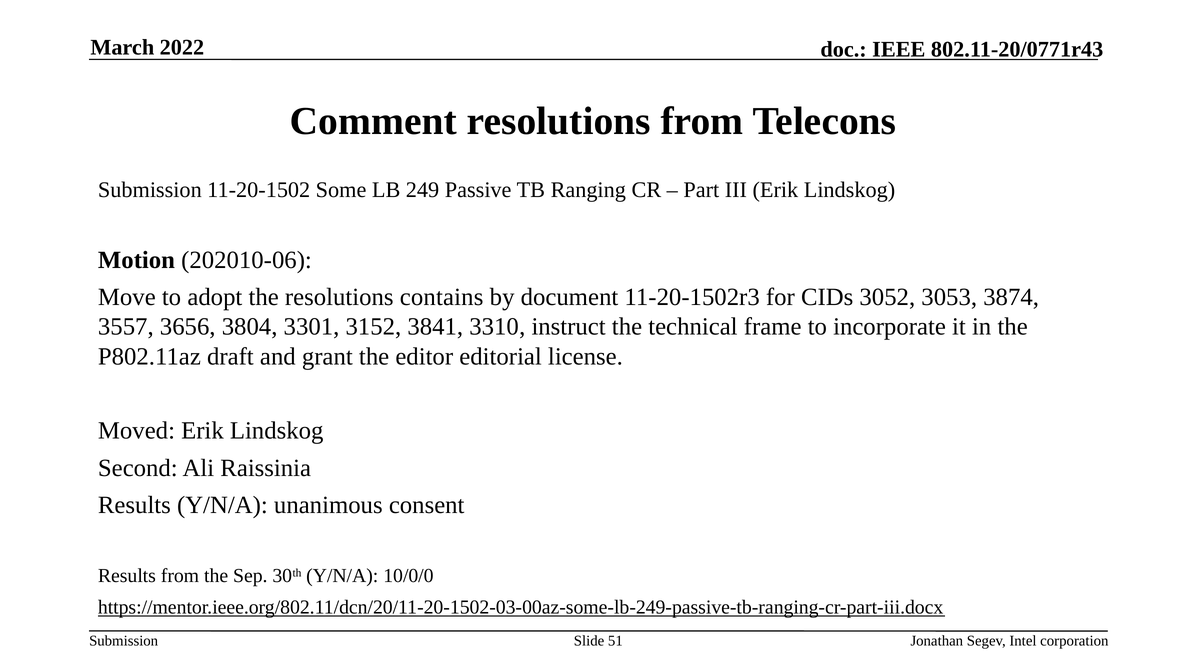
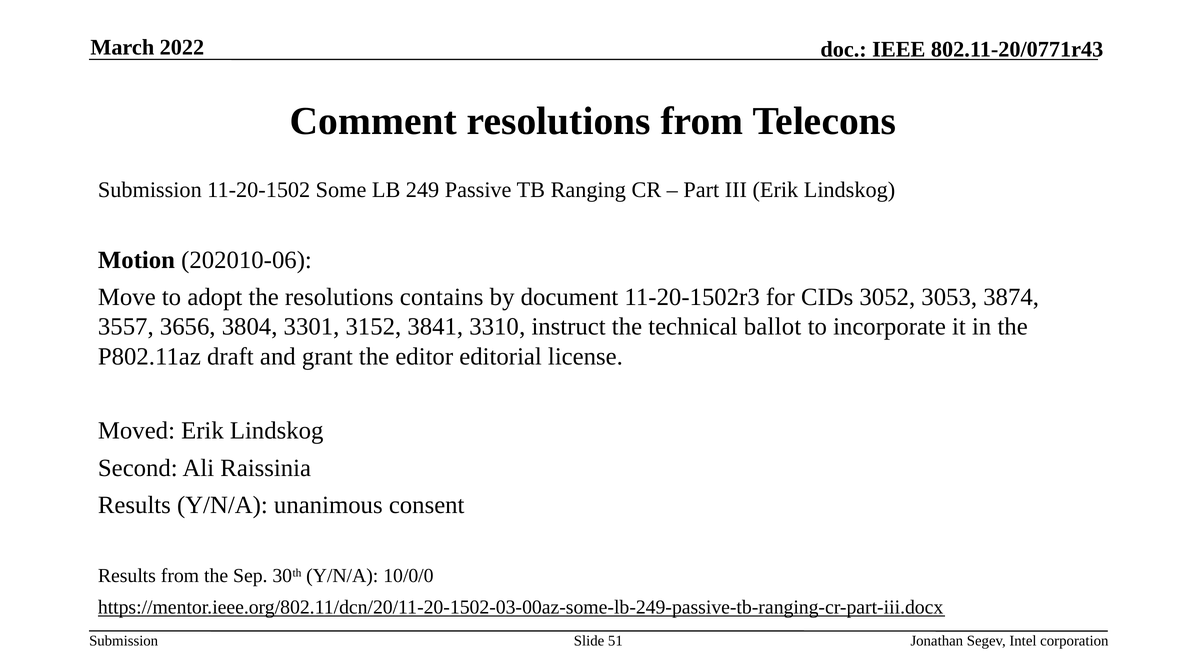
frame: frame -> ballot
